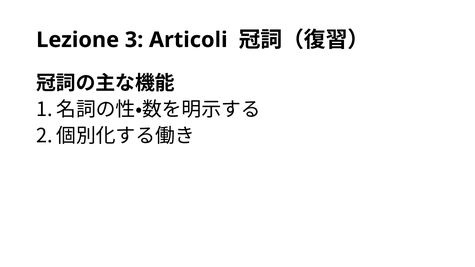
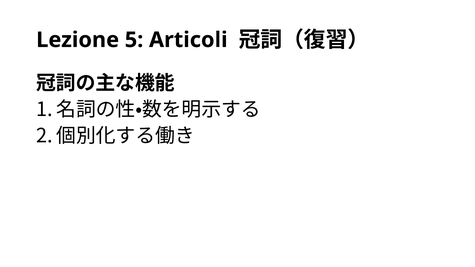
3: 3 -> 5
